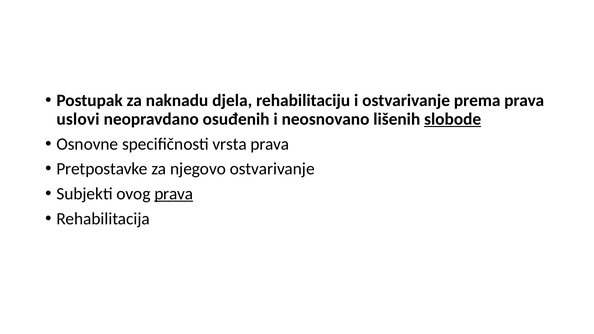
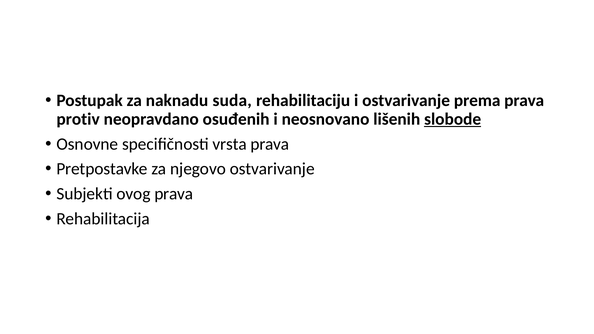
djela: djela -> suda
uslovi: uslovi -> protiv
prava at (174, 194) underline: present -> none
